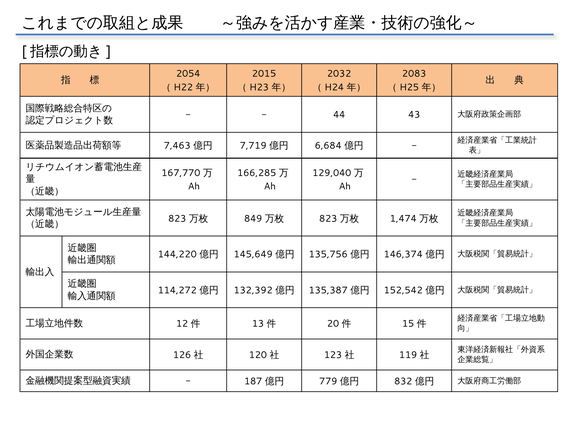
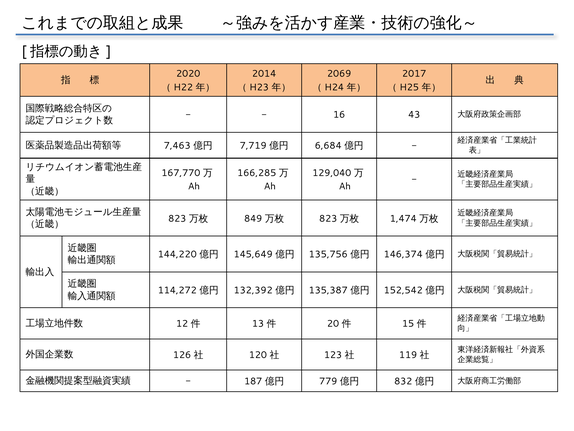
2054: 2054 -> 2020
2015: 2015 -> 2014
2032: 2032 -> 2069
2083: 2083 -> 2017
44: 44 -> 16
